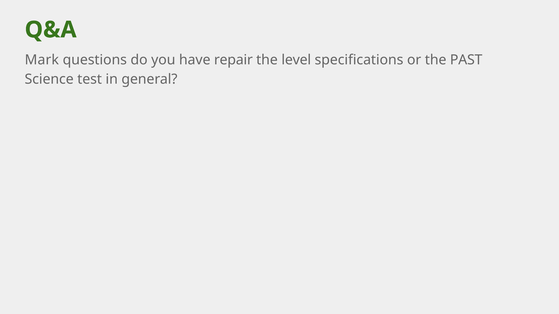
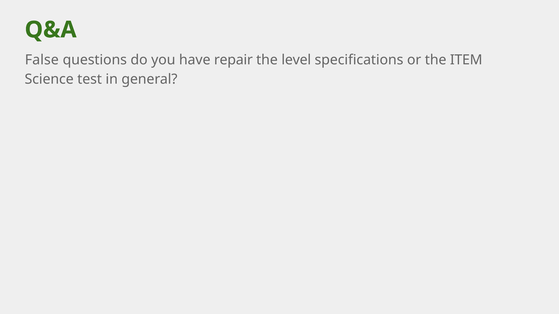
Mark: Mark -> False
PAST: PAST -> ITEM
